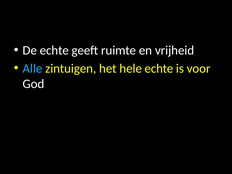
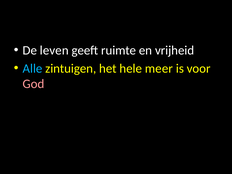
De echte: echte -> leven
hele echte: echte -> meer
God colour: white -> pink
